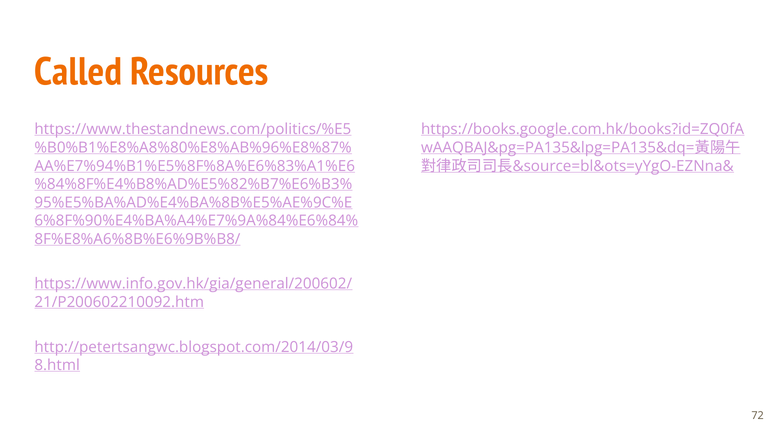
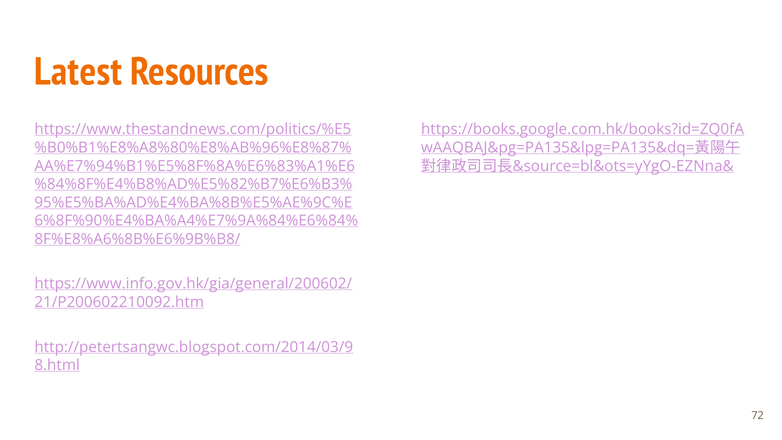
Called: Called -> Latest
